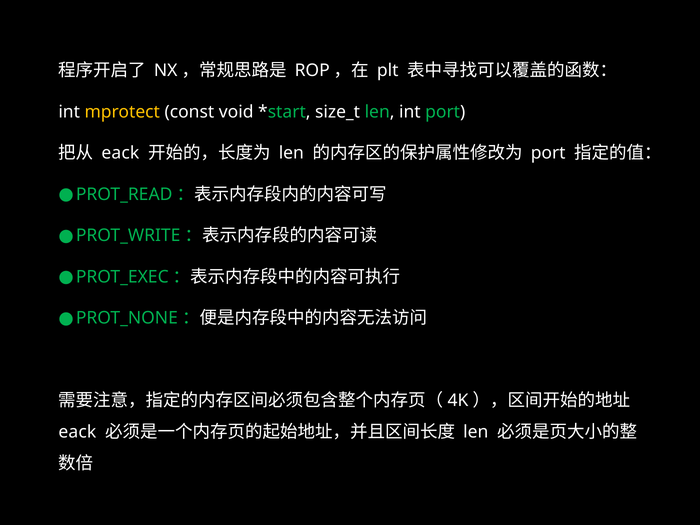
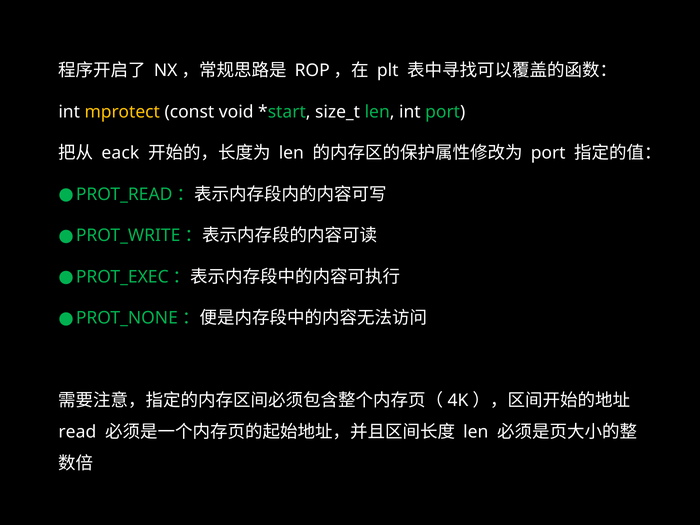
eack at (77, 432): eack -> read
